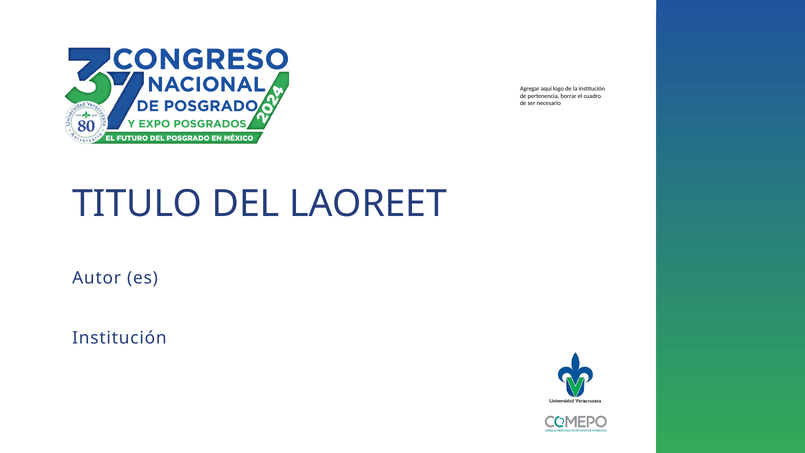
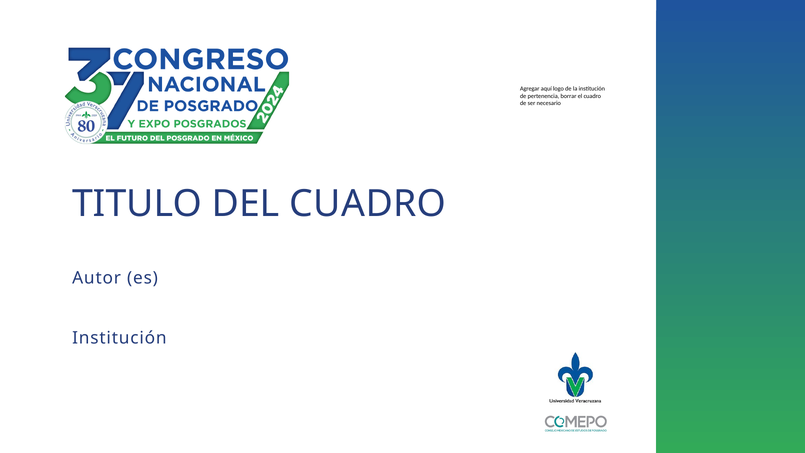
DEL LAOREET: LAOREET -> CUADRO
